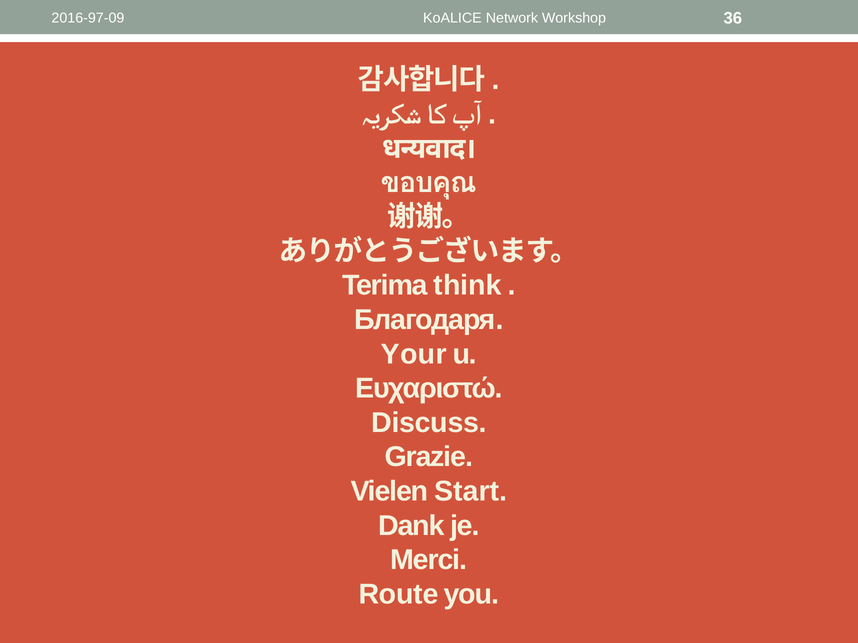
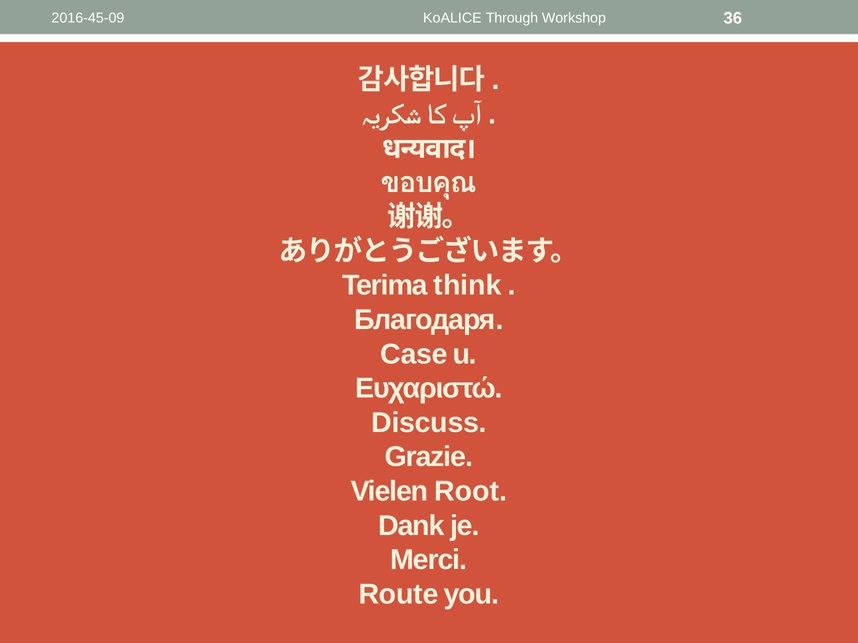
2016-97-09: 2016-97-09 -> 2016-45-09
Network: Network -> Through
Your: Your -> Case
Start: Start -> Root
